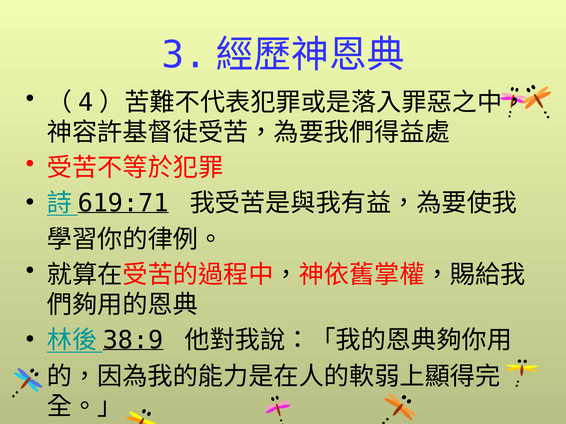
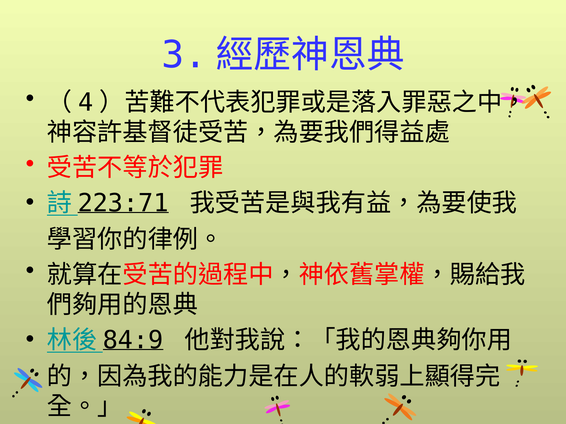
619:71: 619:71 -> 223:71
38:9: 38:9 -> 84:9
